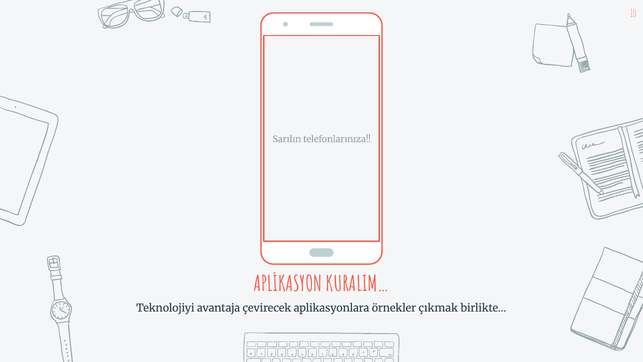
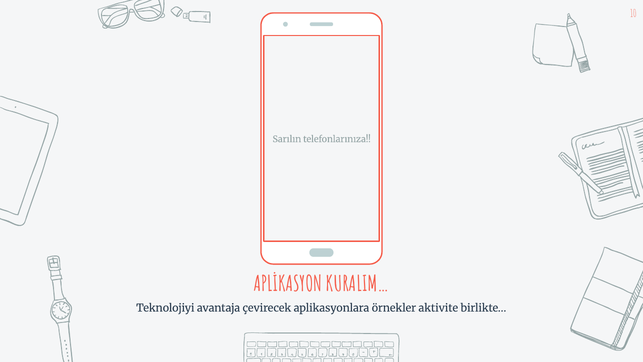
çıkmak: çıkmak -> aktivite
